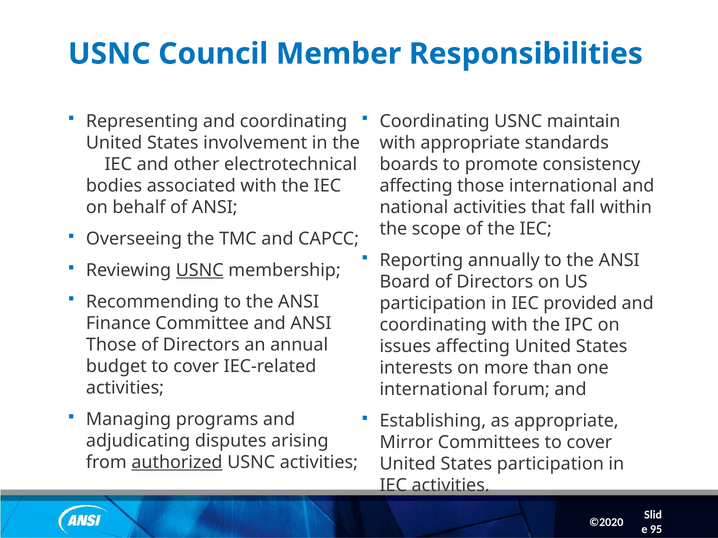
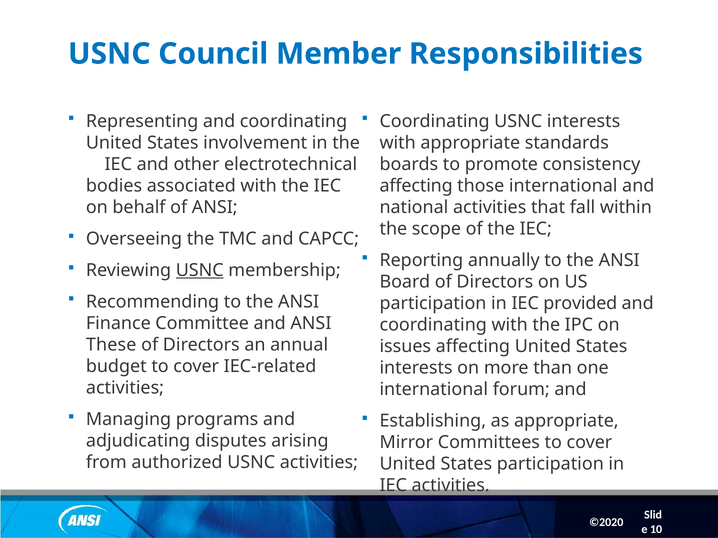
USNC maintain: maintain -> interests
Those at (111, 345): Those -> These
authorized underline: present -> none
95: 95 -> 10
